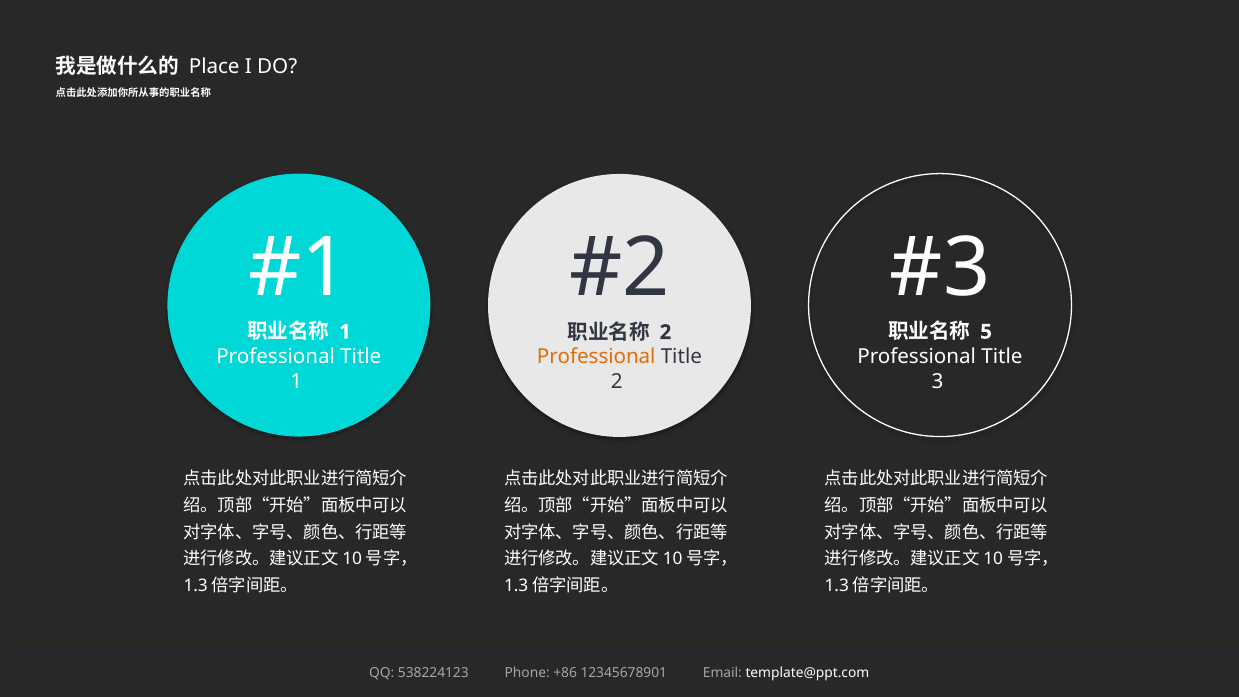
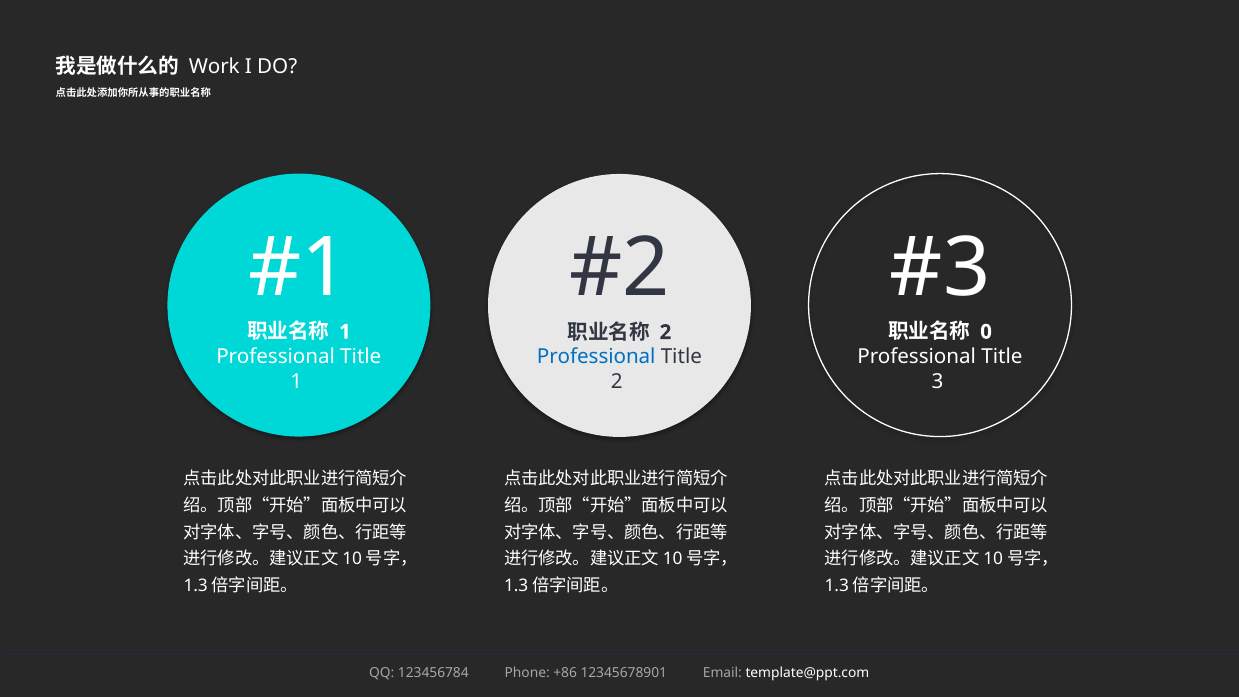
Place: Place -> Work
5: 5 -> 0
Professional at (596, 357) colour: orange -> blue
538224123: 538224123 -> 123456784
